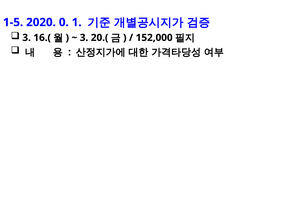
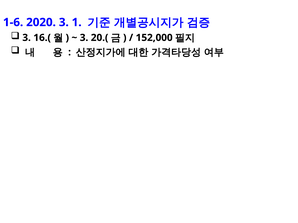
1-5: 1-5 -> 1-6
2020 0: 0 -> 3
